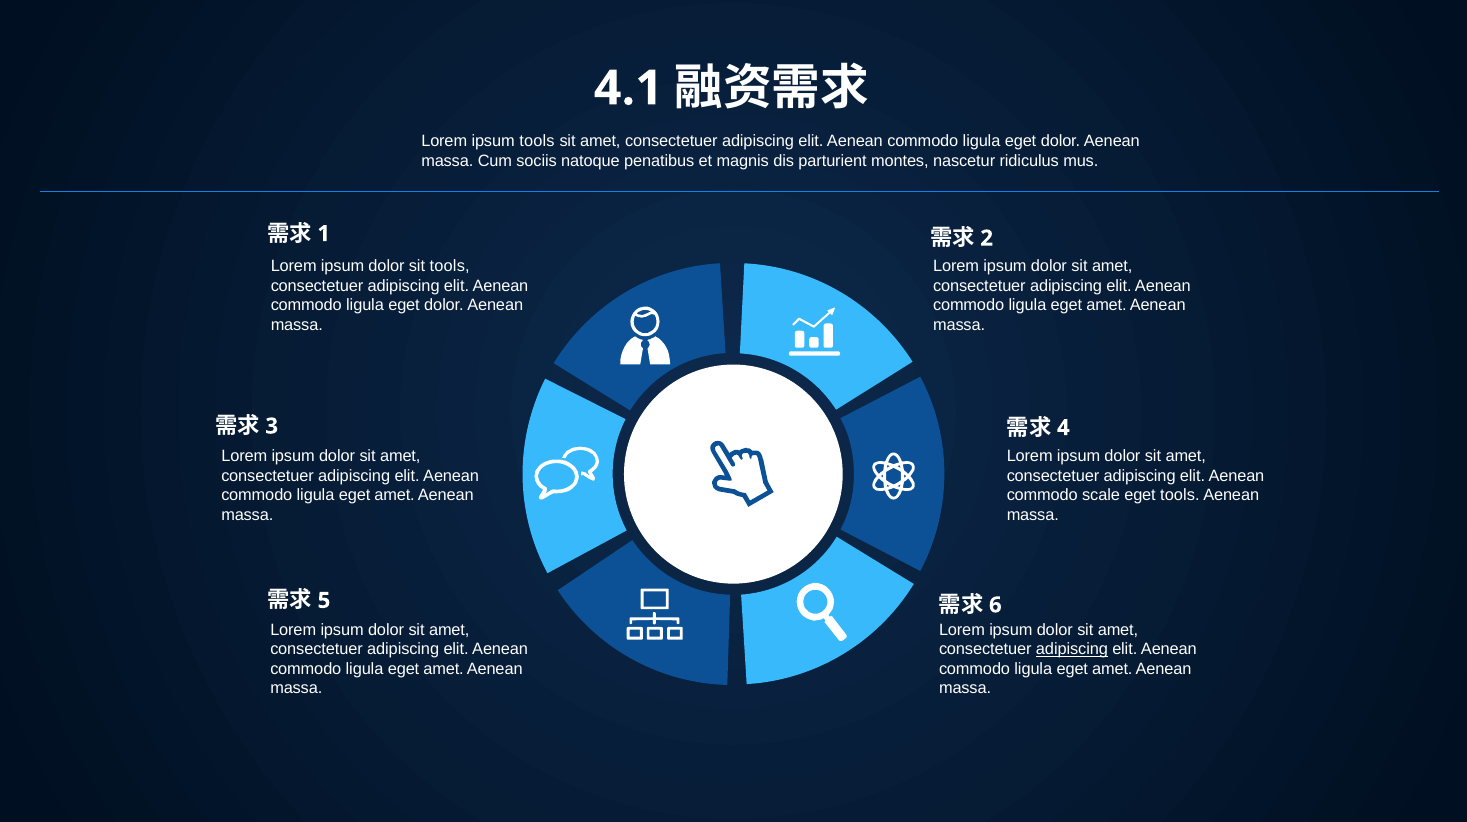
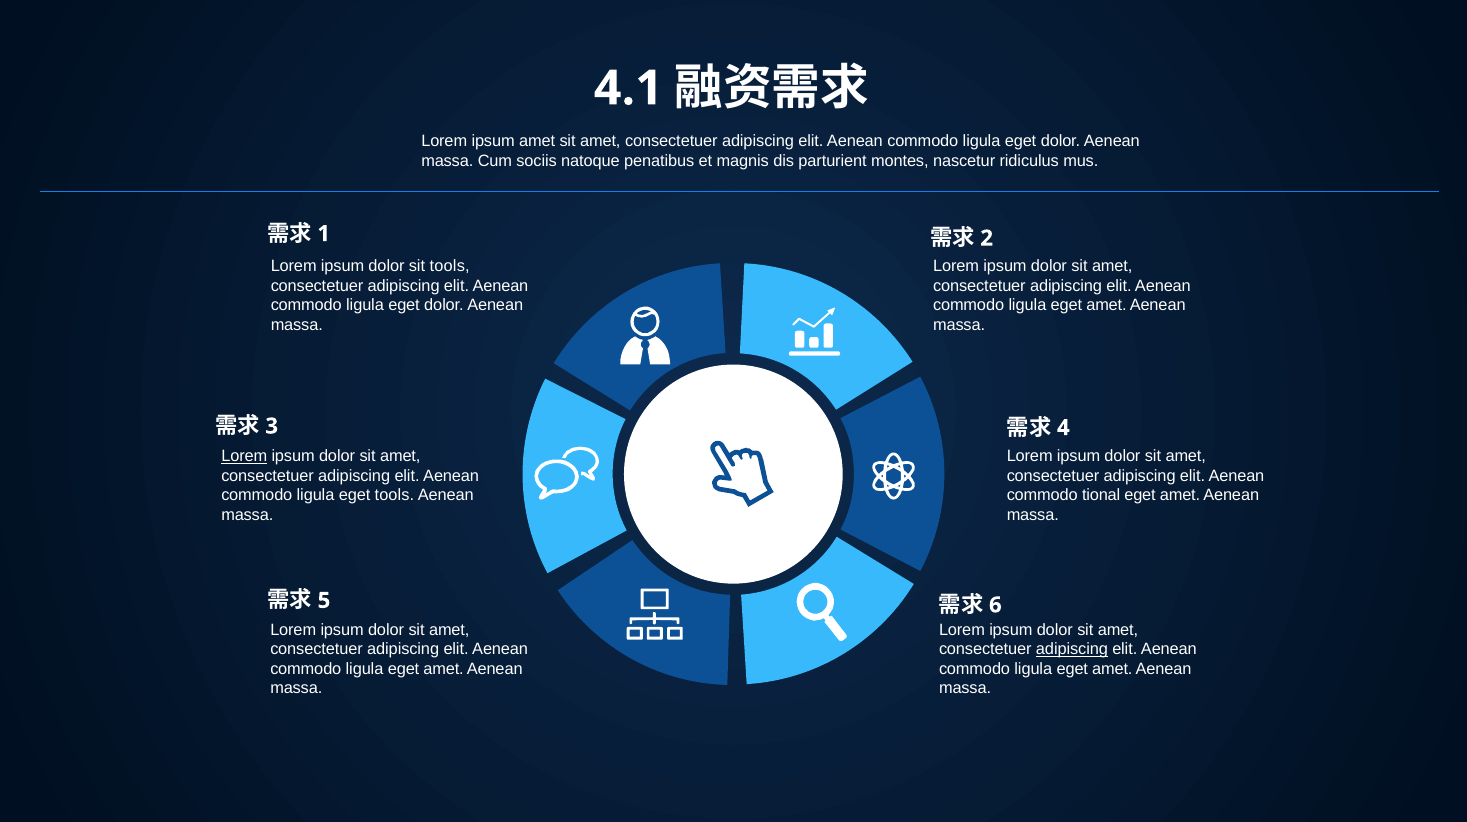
ipsum tools: tools -> amet
Lorem at (244, 456) underline: none -> present
amet at (395, 495): amet -> tools
scale: scale -> tional
tools at (1180, 495): tools -> amet
